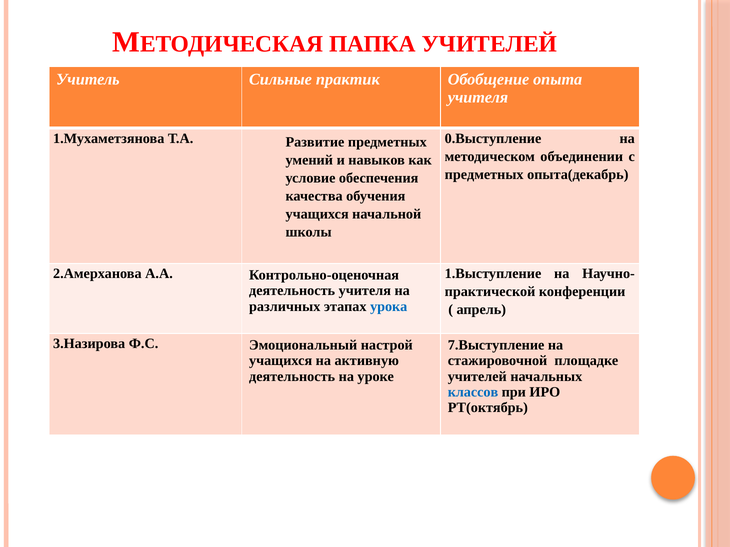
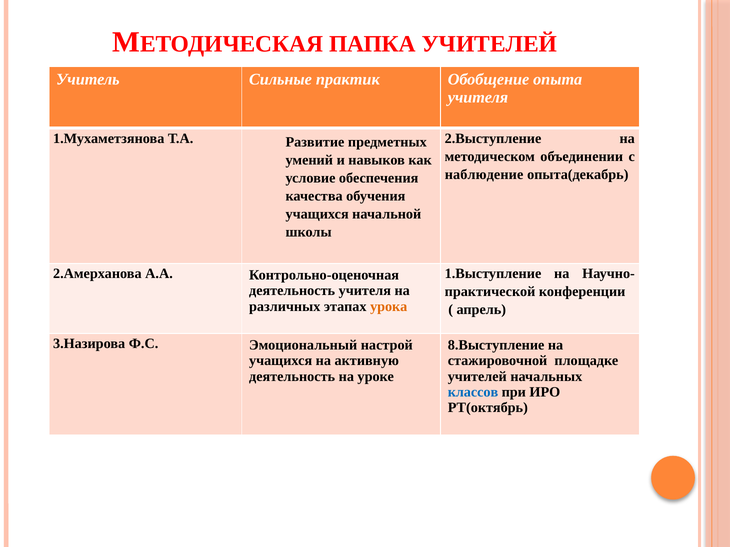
0.Выступление: 0.Выступление -> 2.Выступление
предметных at (484, 175): предметных -> наблюдение
урока colour: blue -> orange
7.Выступление: 7.Выступление -> 8.Выступление
